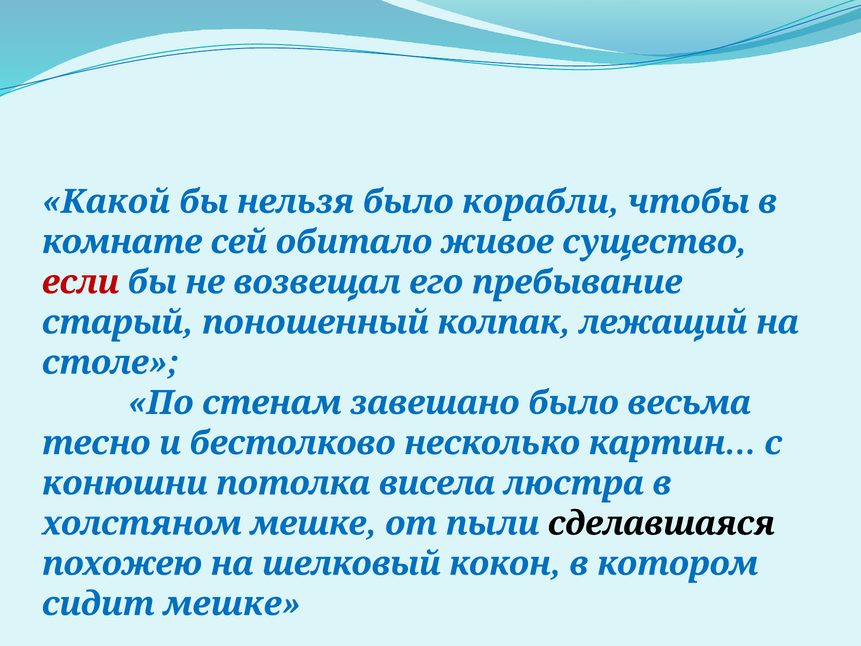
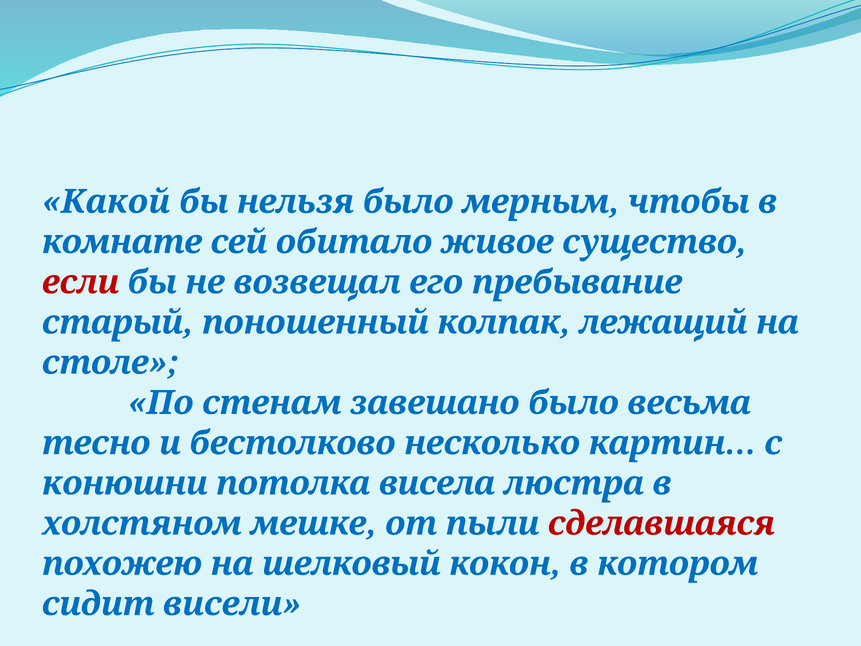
корабли: корабли -> мерным
сделавшаяся colour: black -> red
сидит мешке: мешке -> висели
